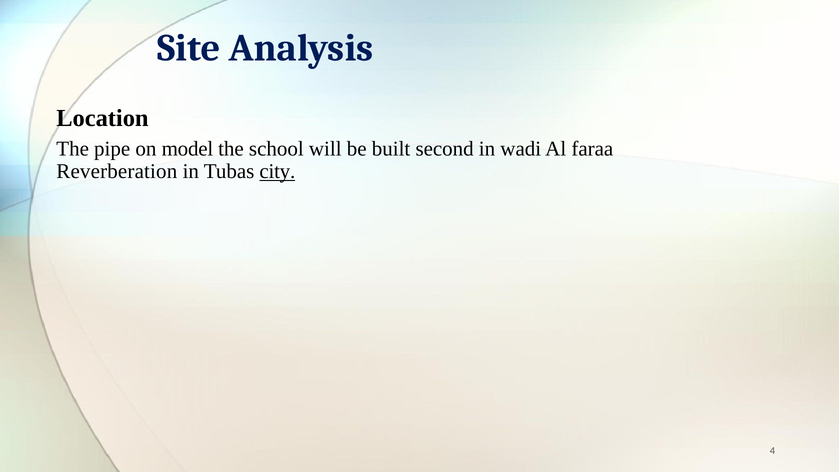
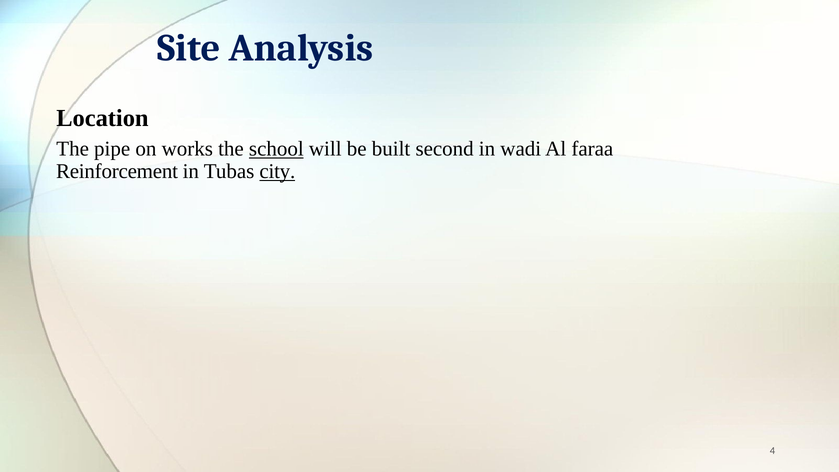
model: model -> works
school underline: none -> present
Reverberation: Reverberation -> Reinforcement
